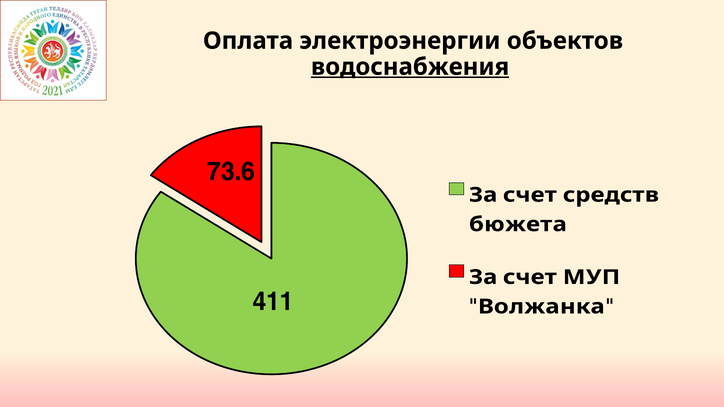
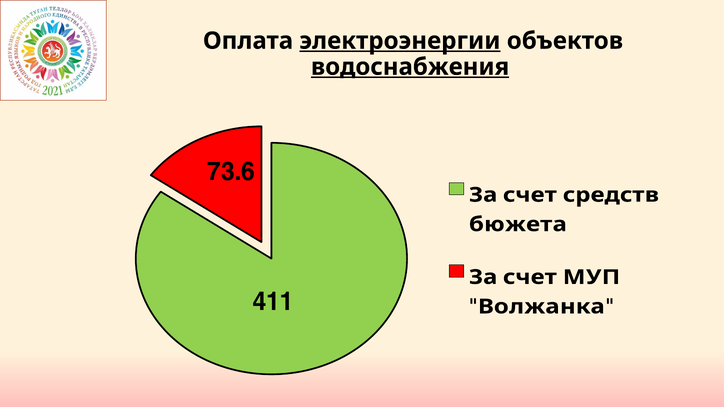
электроэнергии underline: none -> present
